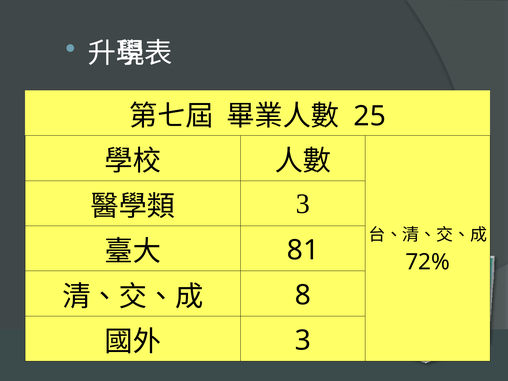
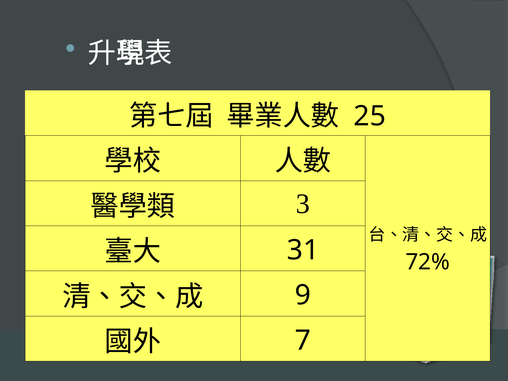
81: 81 -> 31
8: 8 -> 9
3 at (303, 340): 3 -> 7
